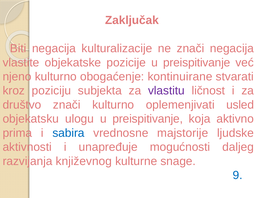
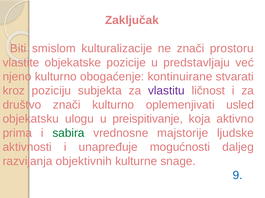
Biti negacija: negacija -> smislom
znači negacija: negacija -> prostoru
pozicije u preispitivanje: preispitivanje -> predstavljaju
sabira colour: blue -> green
književnog: književnog -> objektivnih
